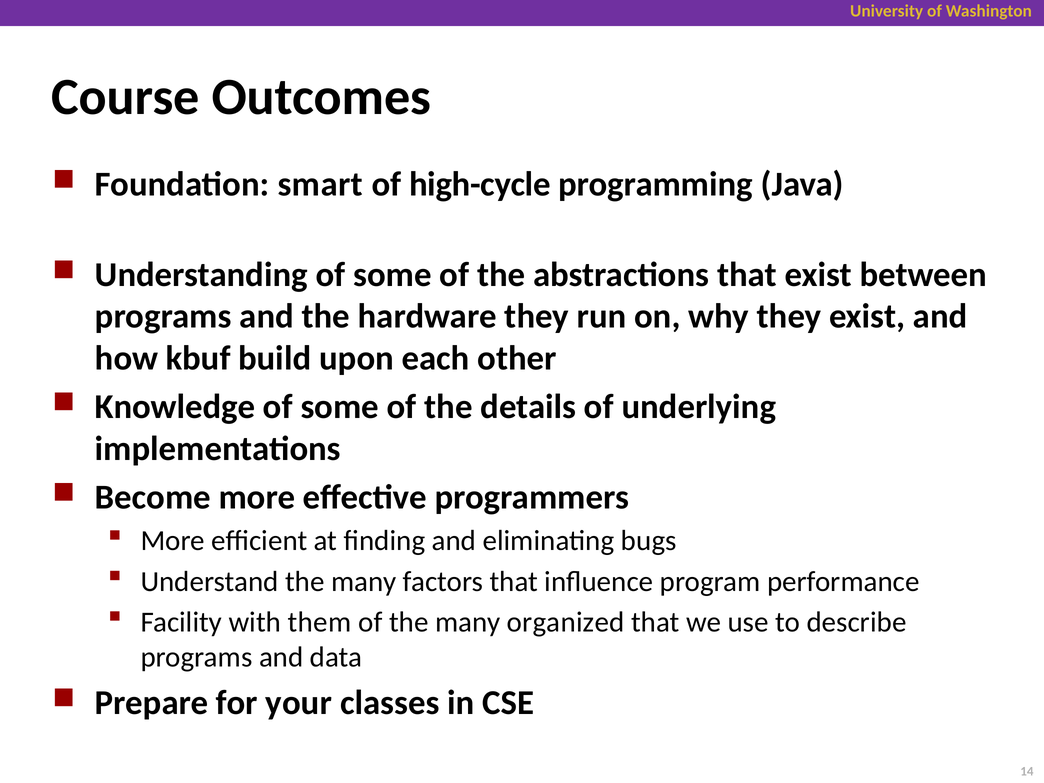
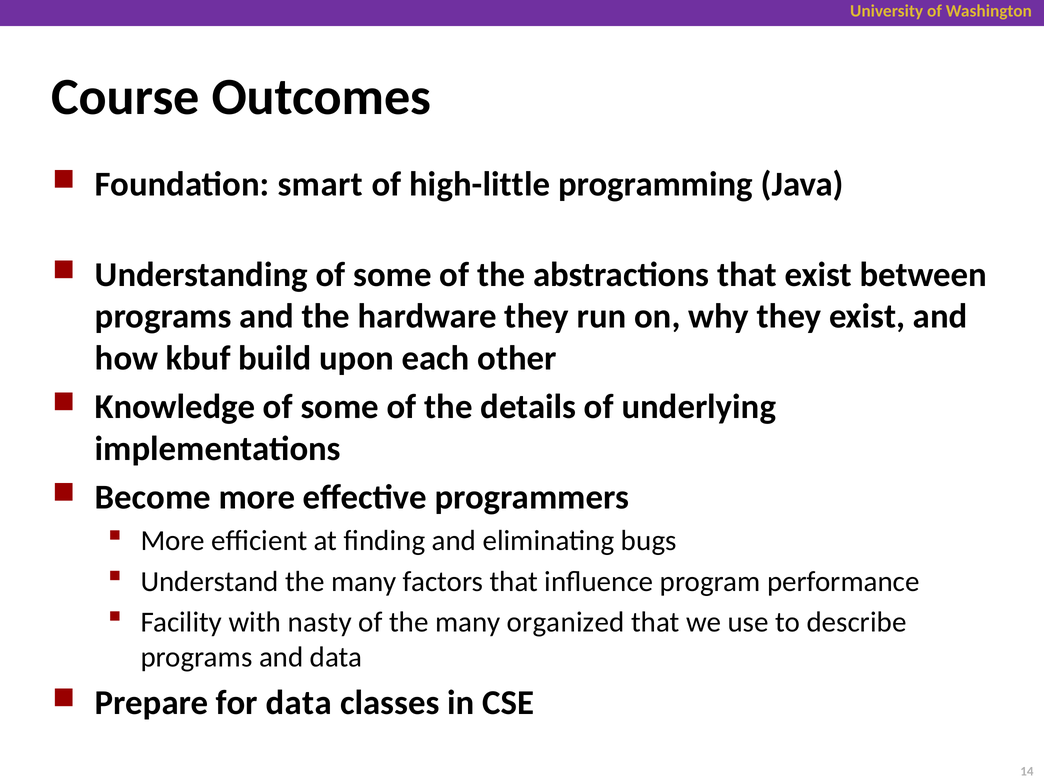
high-cycle: high-cycle -> high-little
them: them -> nasty
for your: your -> data
